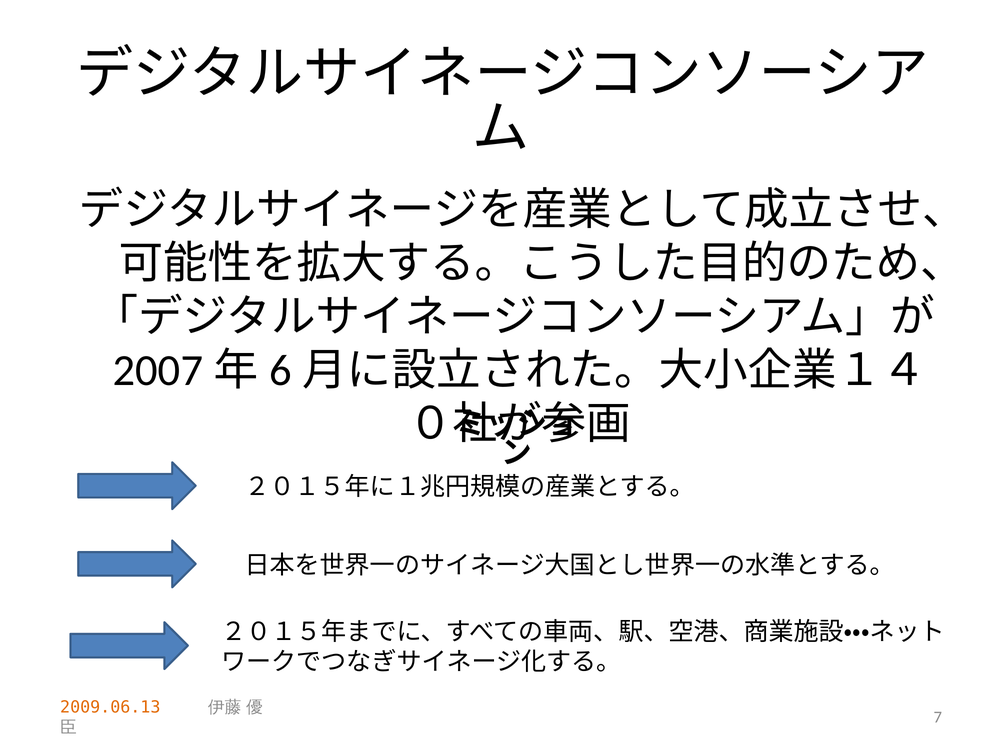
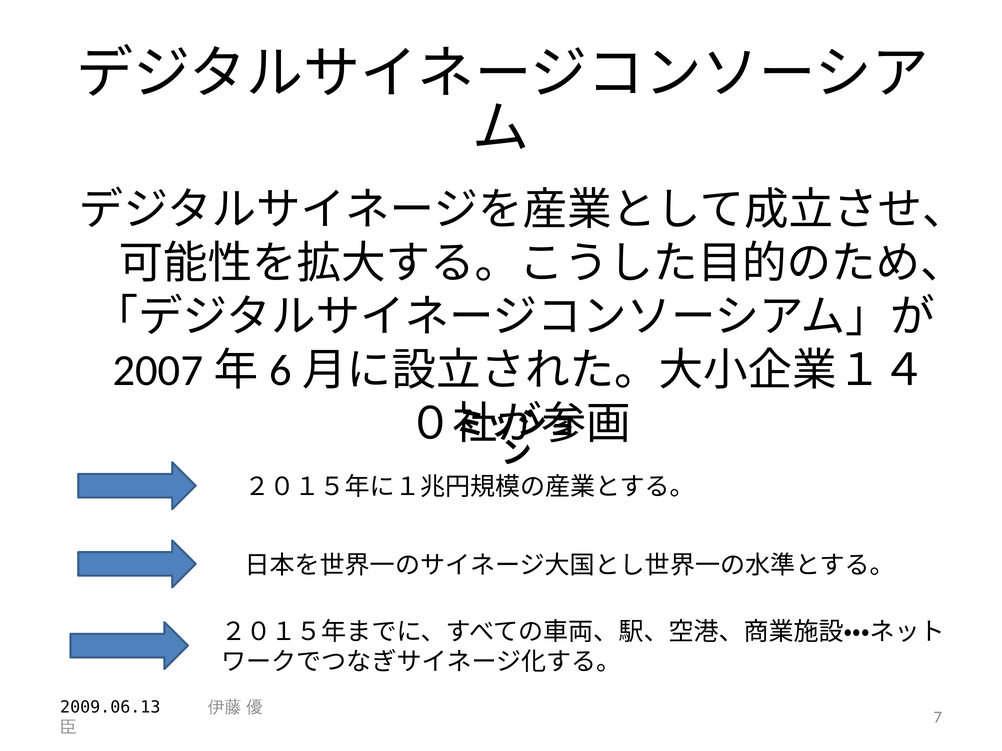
2009.06.13 colour: orange -> black
